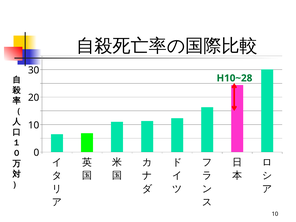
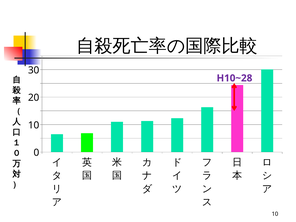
H10~28 colour: green -> purple
